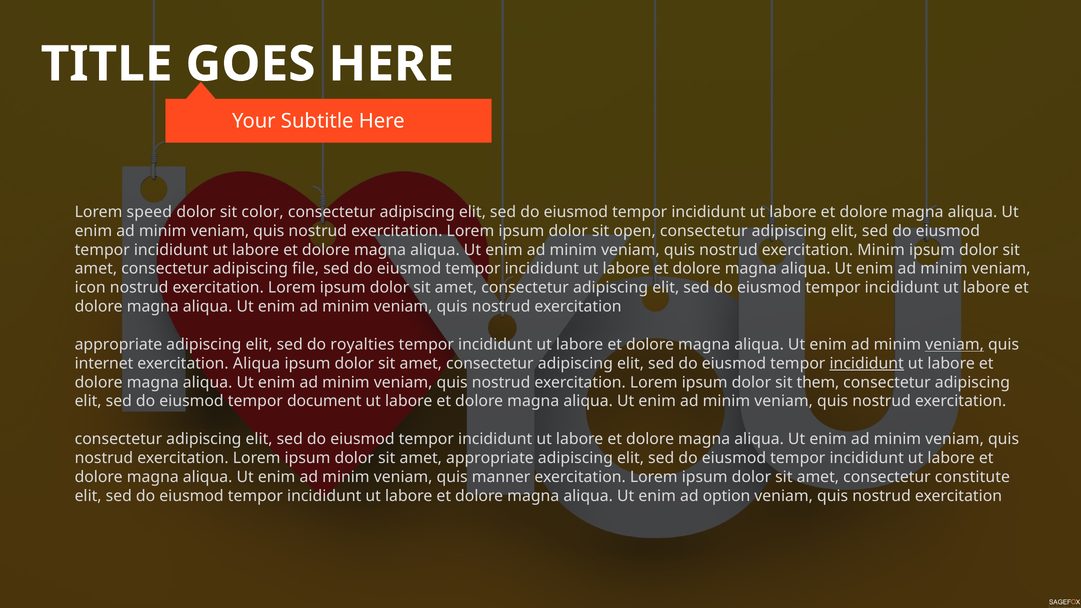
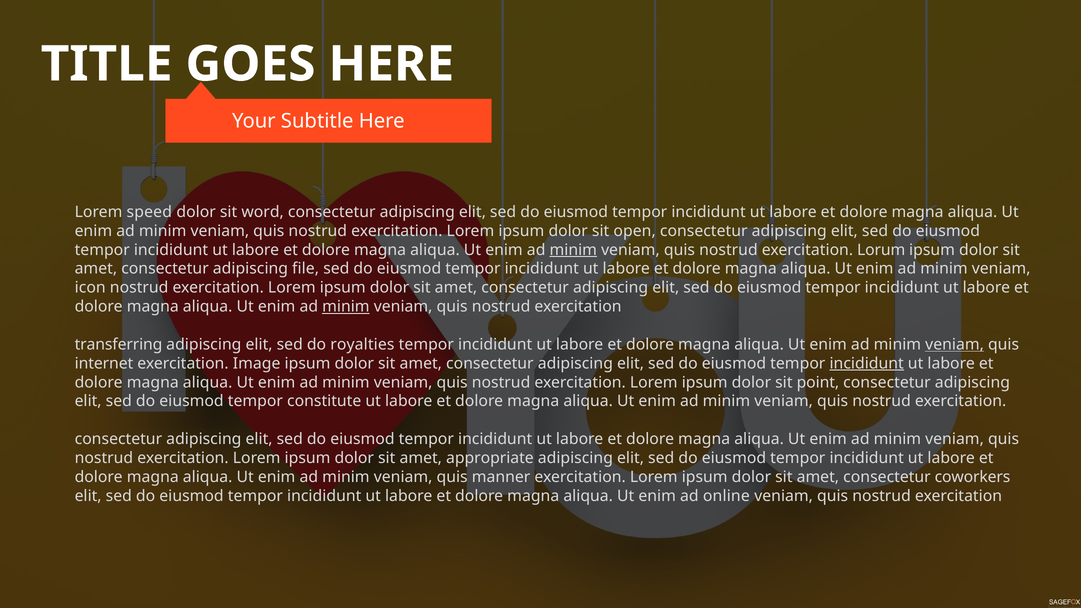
color: color -> word
minim at (573, 250) underline: none -> present
exercitation Minim: Minim -> Lorum
minim at (346, 307) underline: none -> present
appropriate at (118, 345): appropriate -> transferring
exercitation Aliqua: Aliqua -> Image
them: them -> point
document: document -> constitute
constitute: constitute -> coworkers
option: option -> online
